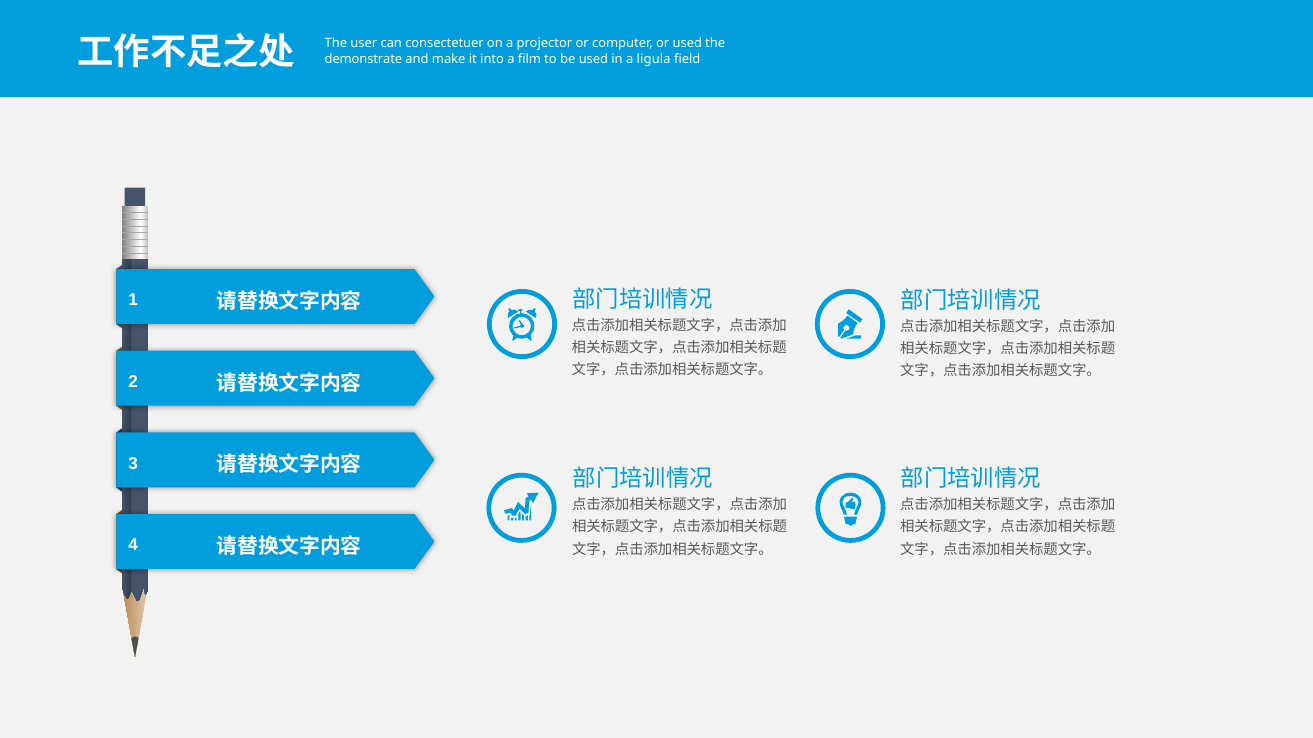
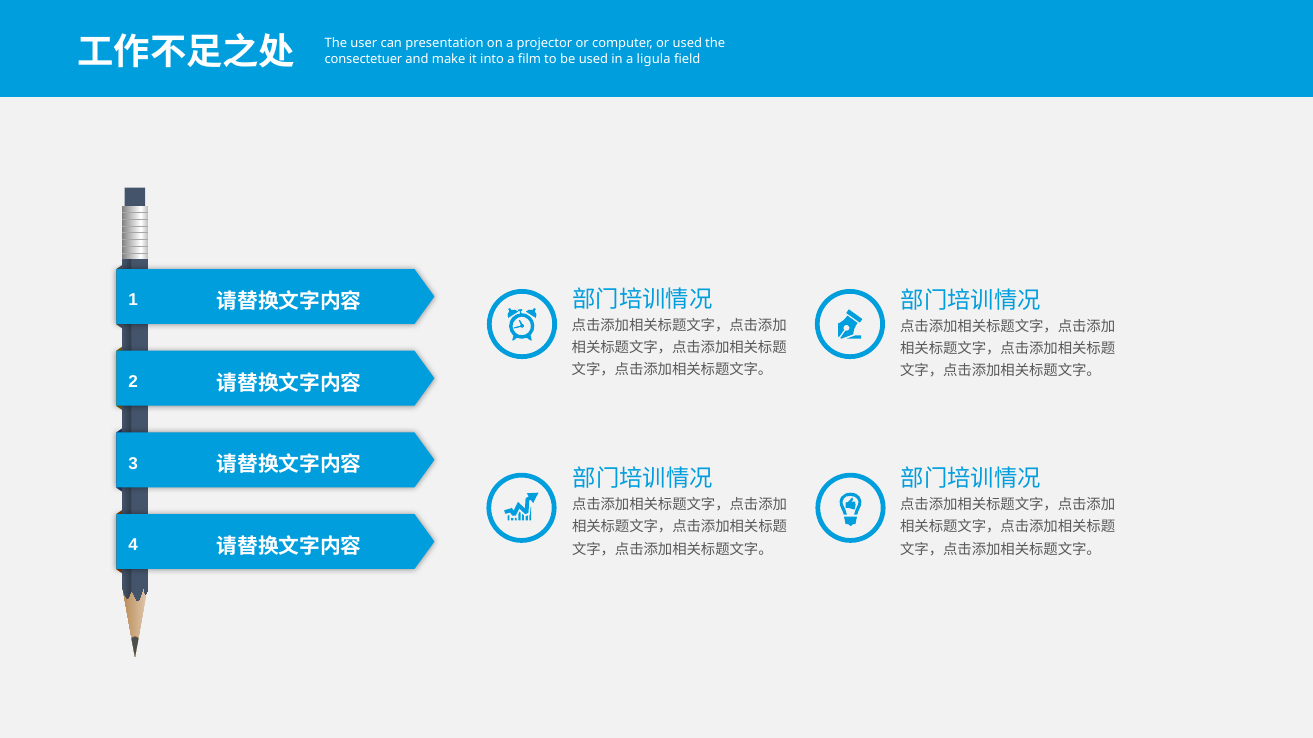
consectetuer: consectetuer -> presentation
demonstrate: demonstrate -> consectetuer
